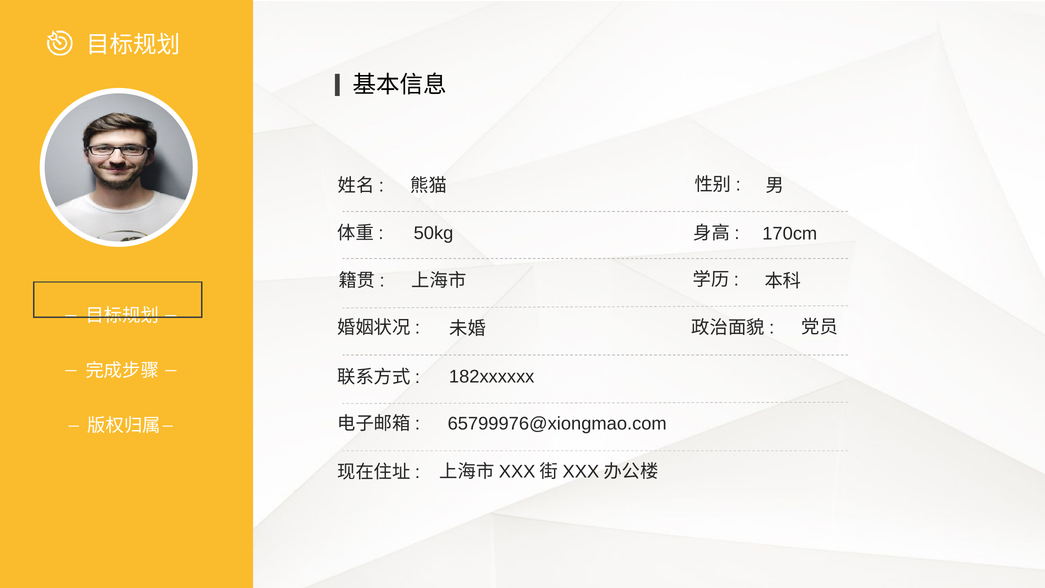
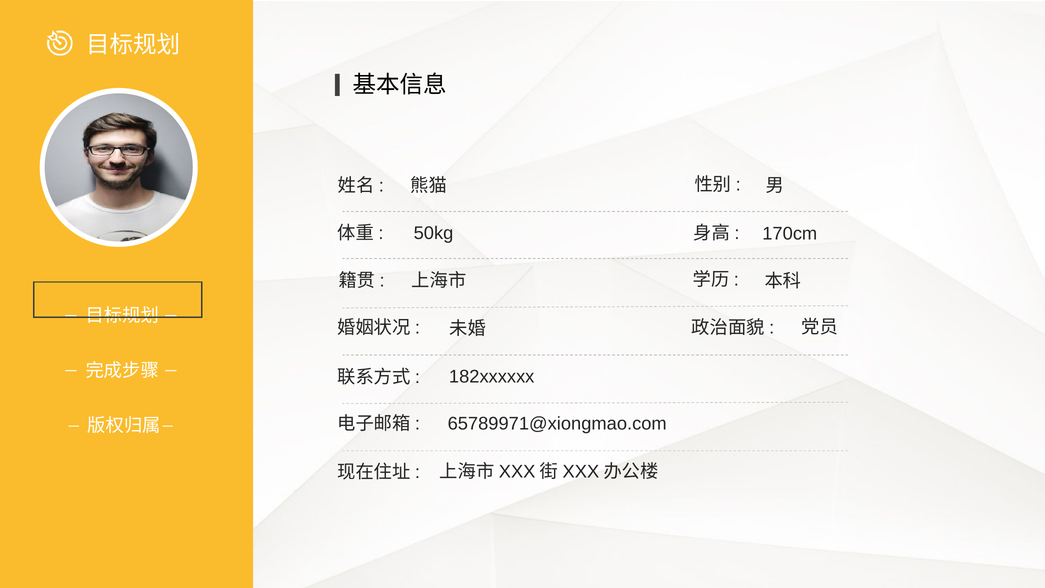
65799976@xiongmao.com: 65799976@xiongmao.com -> 65789971@xiongmao.com
